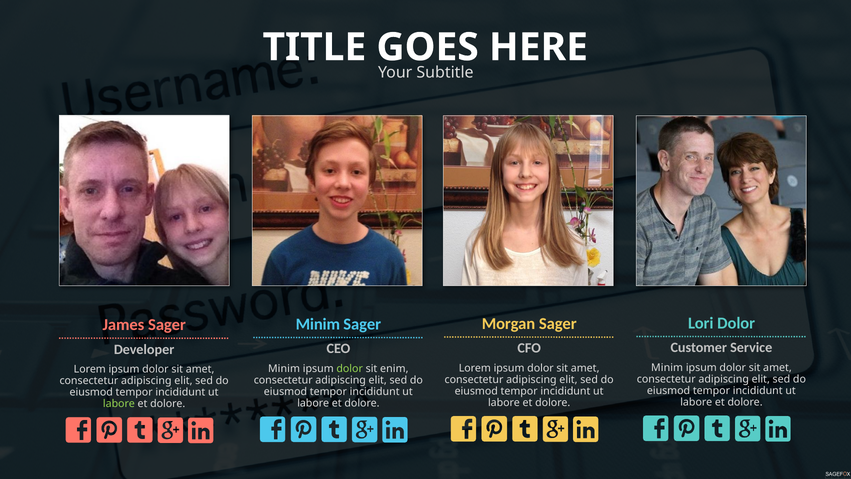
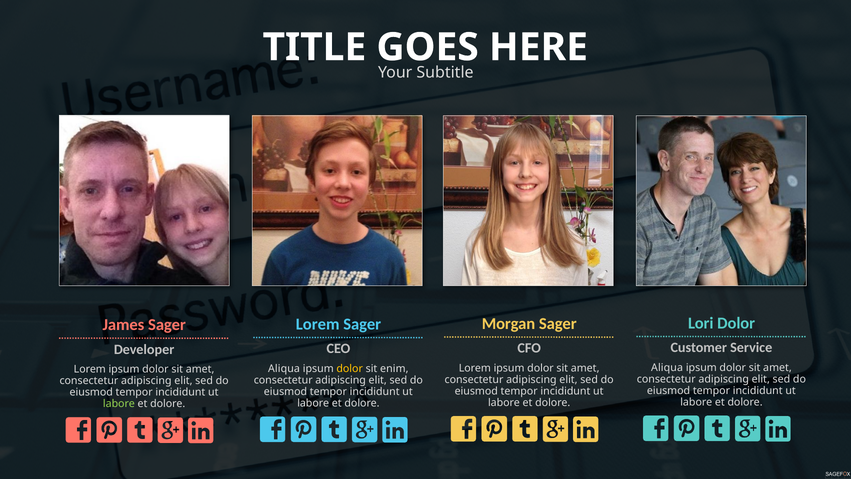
Minim at (318, 324): Minim -> Lorem
Minim at (667, 368): Minim -> Aliqua
Minim at (284, 369): Minim -> Aliqua
dolor at (350, 369) colour: light green -> yellow
